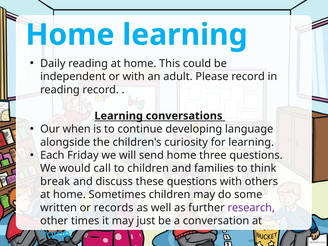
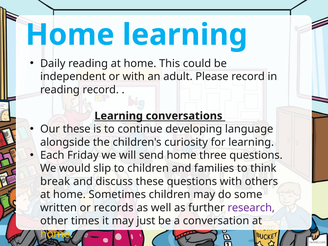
Our when: when -> these
call: call -> slip
home at (56, 234) colour: light blue -> yellow
